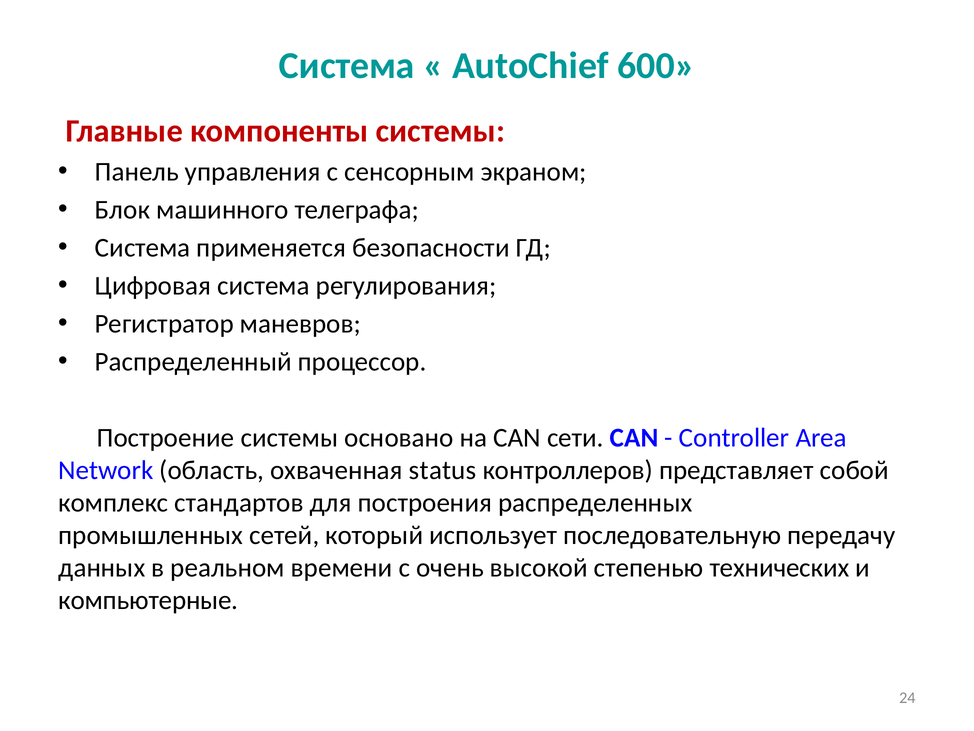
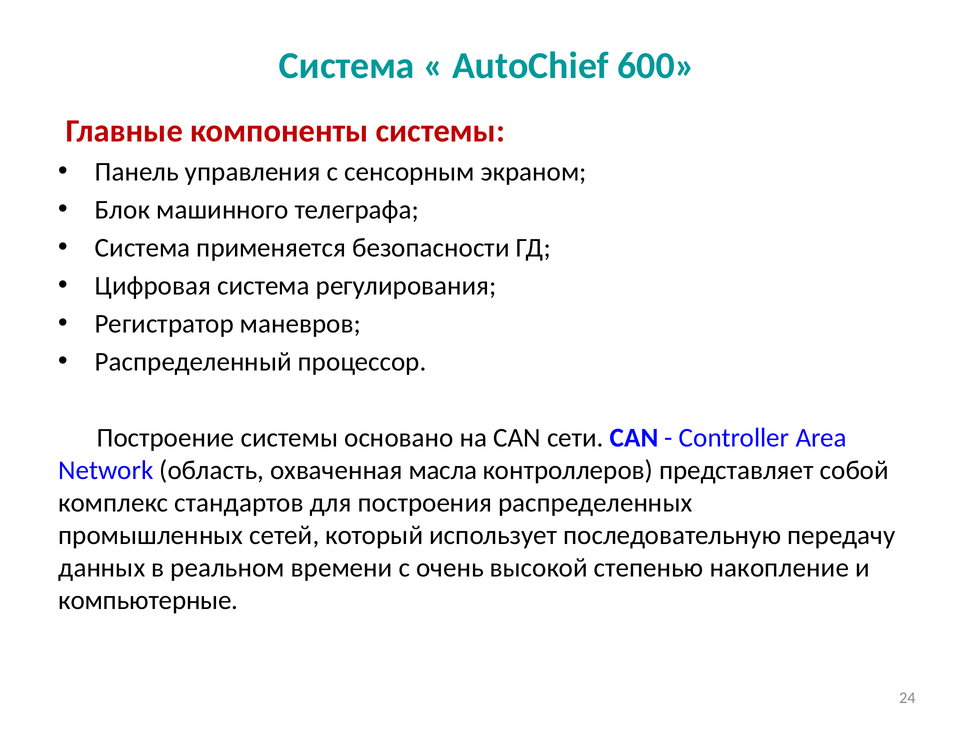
status: status -> масла
технических: технических -> накопление
